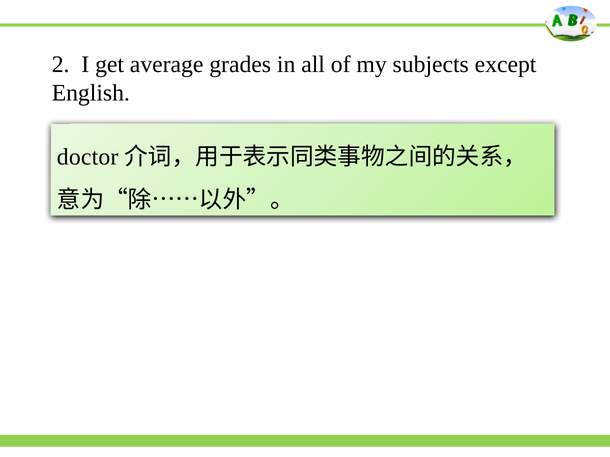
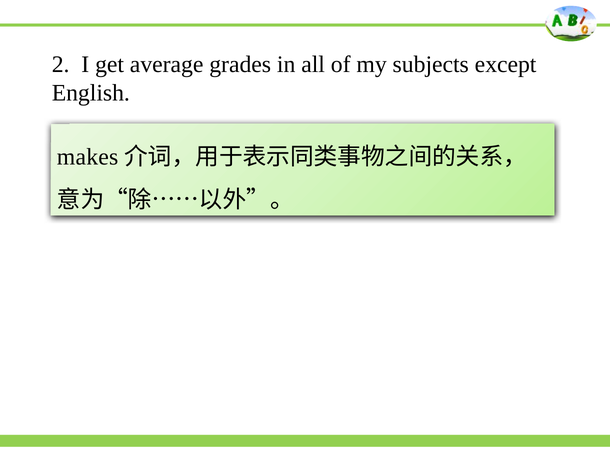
doctor: doctor -> makes
